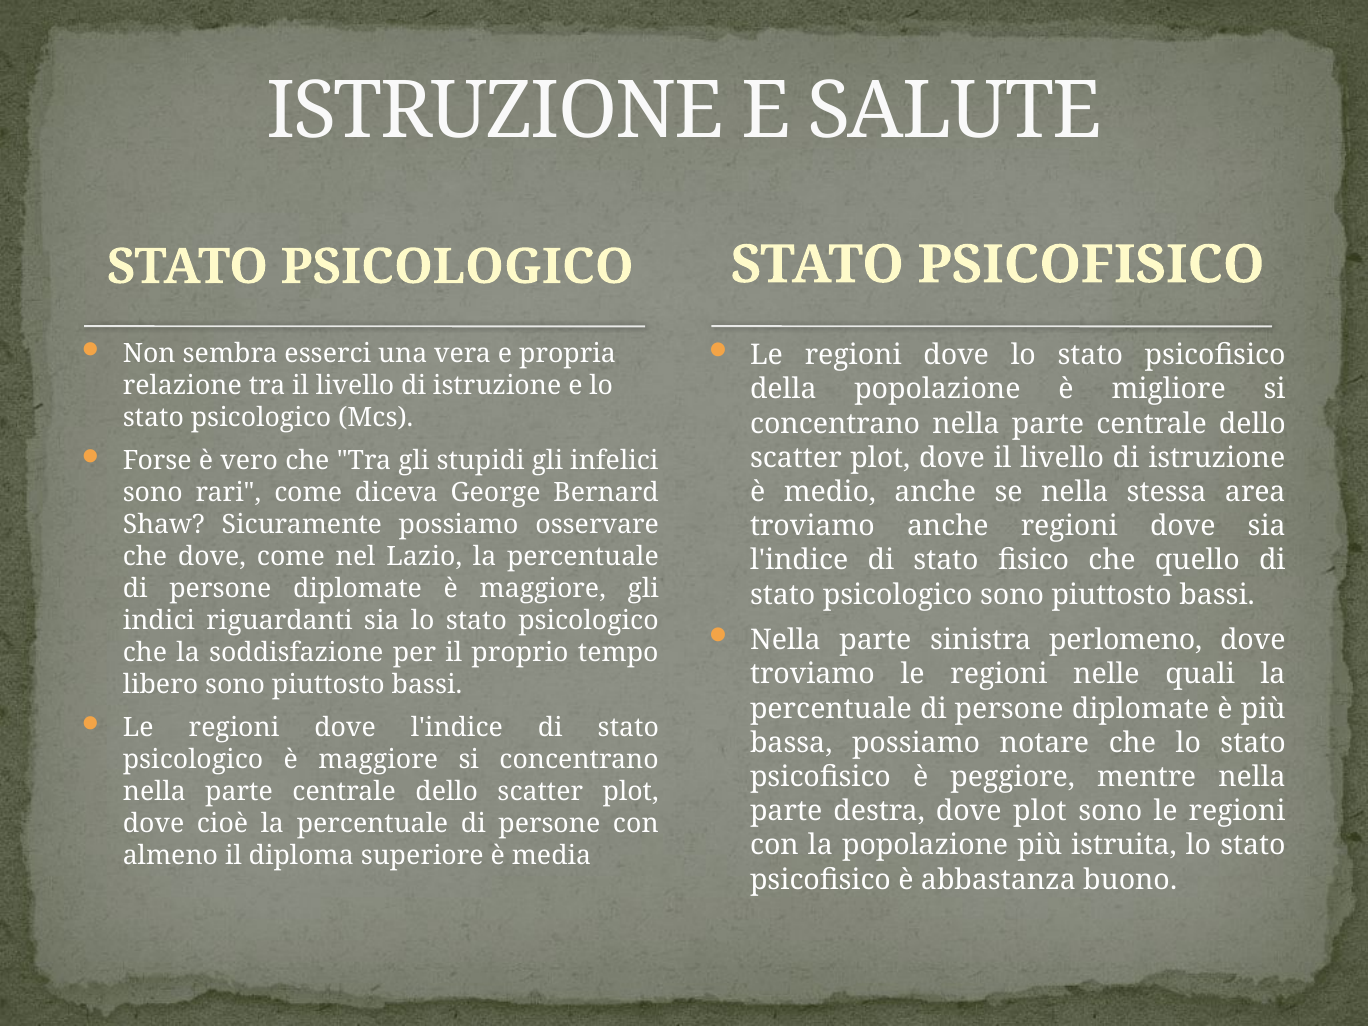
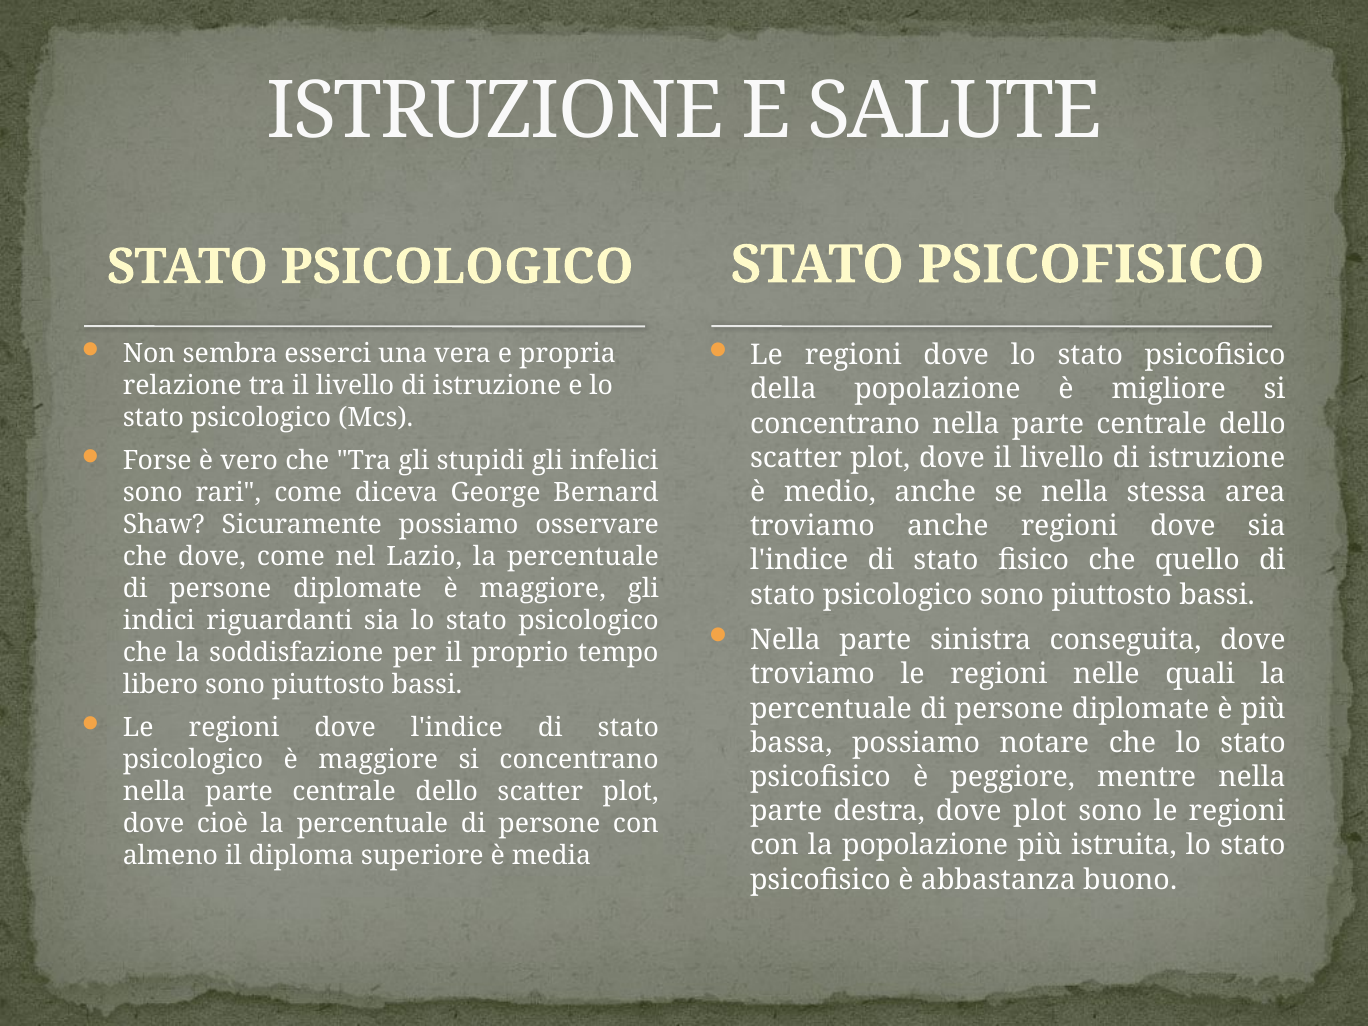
perlomeno: perlomeno -> conseguita
